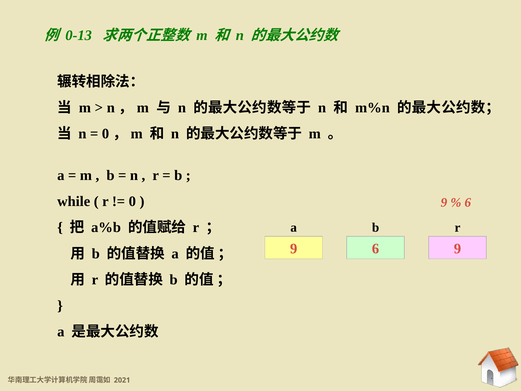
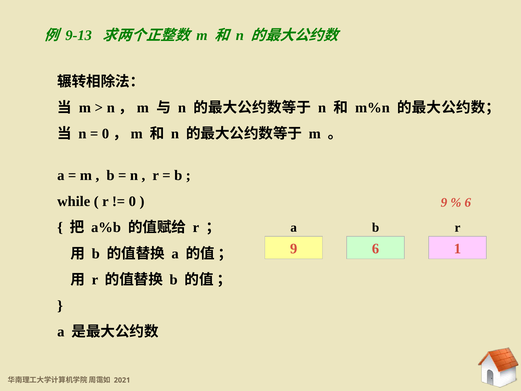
0-13: 0-13 -> 9-13
6 9: 9 -> 1
